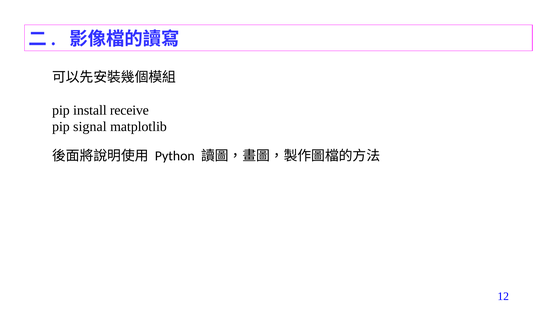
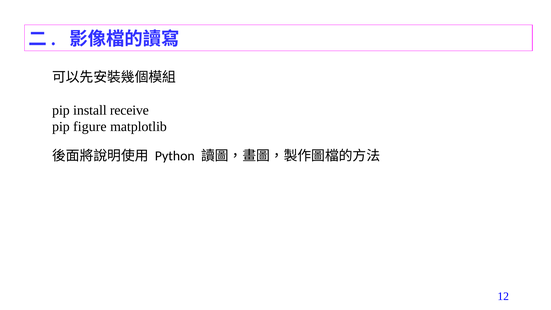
signal: signal -> figure
